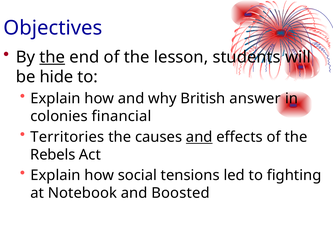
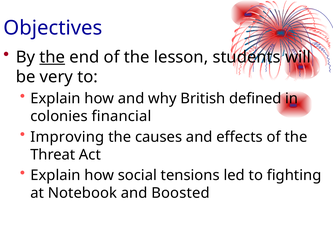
hide: hide -> very
answer: answer -> defined
Territories: Territories -> Improving
and at (199, 137) underline: present -> none
Rebels: Rebels -> Threat
